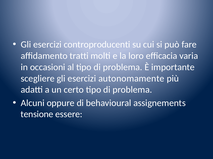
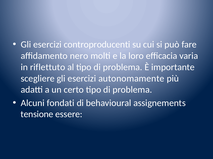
tratti: tratti -> nero
occasioni: occasioni -> riflettuto
oppure: oppure -> fondati
